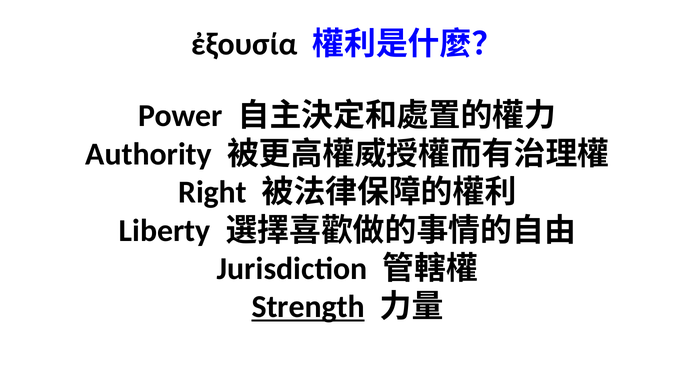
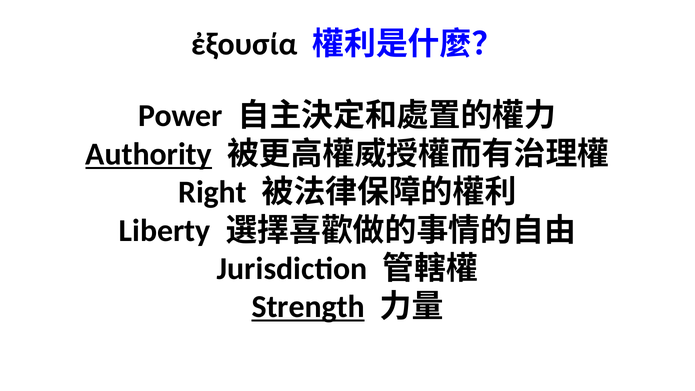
Authority underline: none -> present
